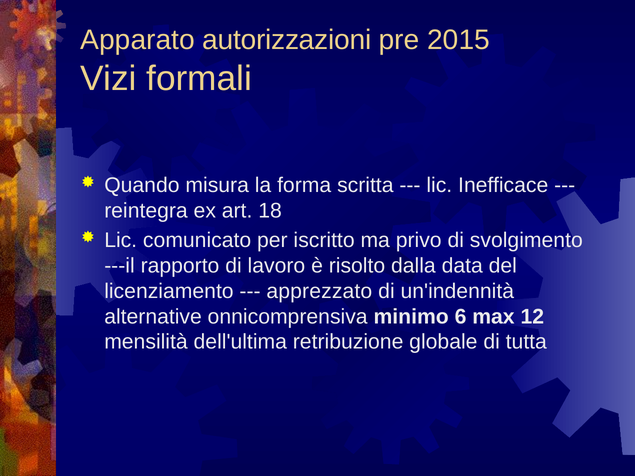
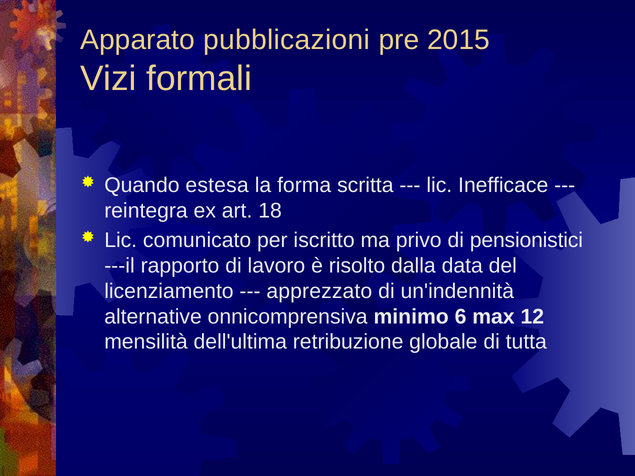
autorizzazioni: autorizzazioni -> pubblicazioni
misura: misura -> estesa
svolgimento: svolgimento -> pensionistici
